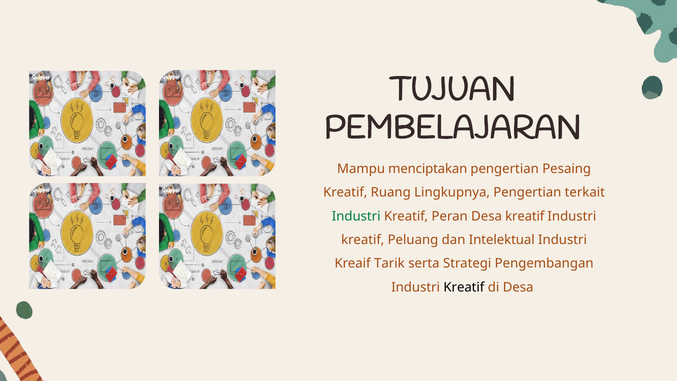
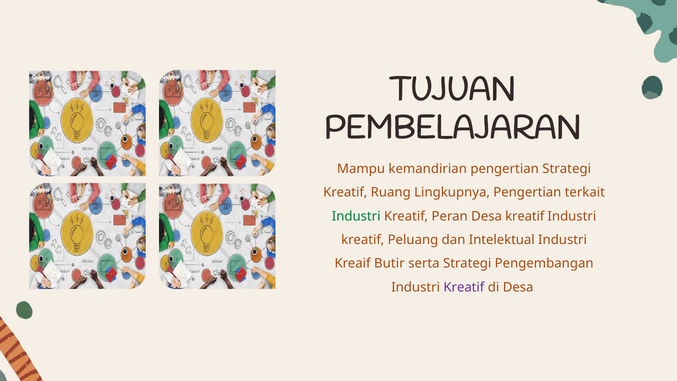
menciptakan: menciptakan -> kemandirian
pengertian Pesaing: Pesaing -> Strategi
Tarik: Tarik -> Butir
Kreatif at (464, 287) colour: black -> purple
